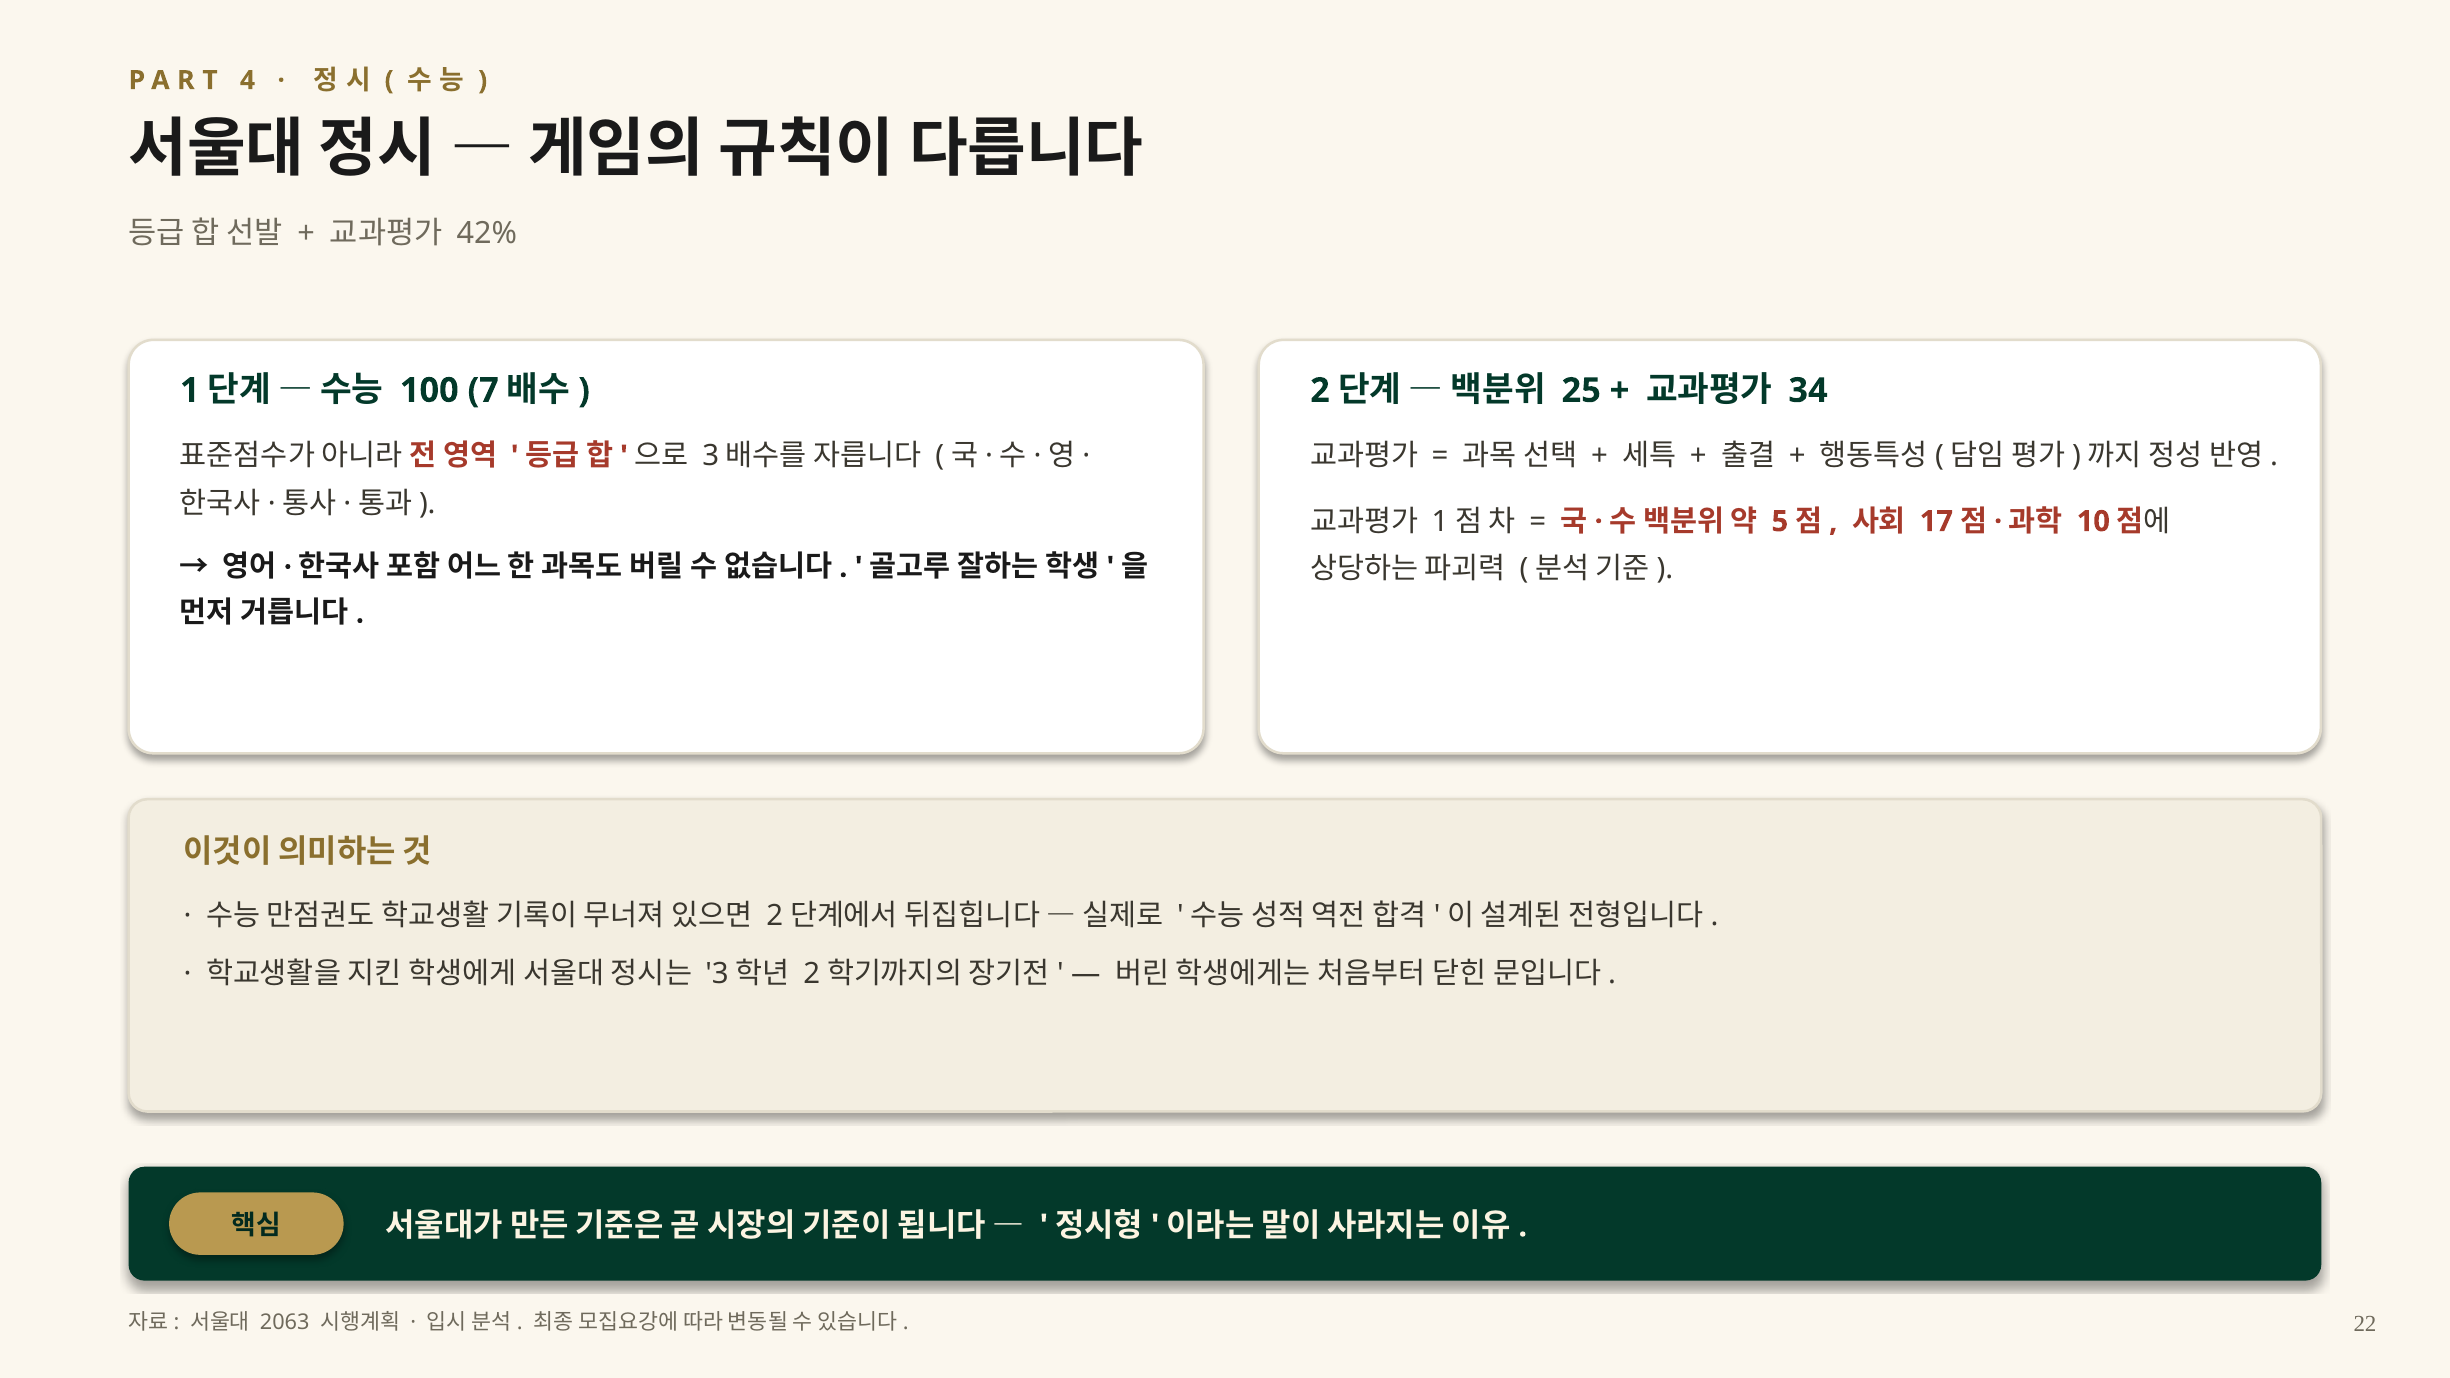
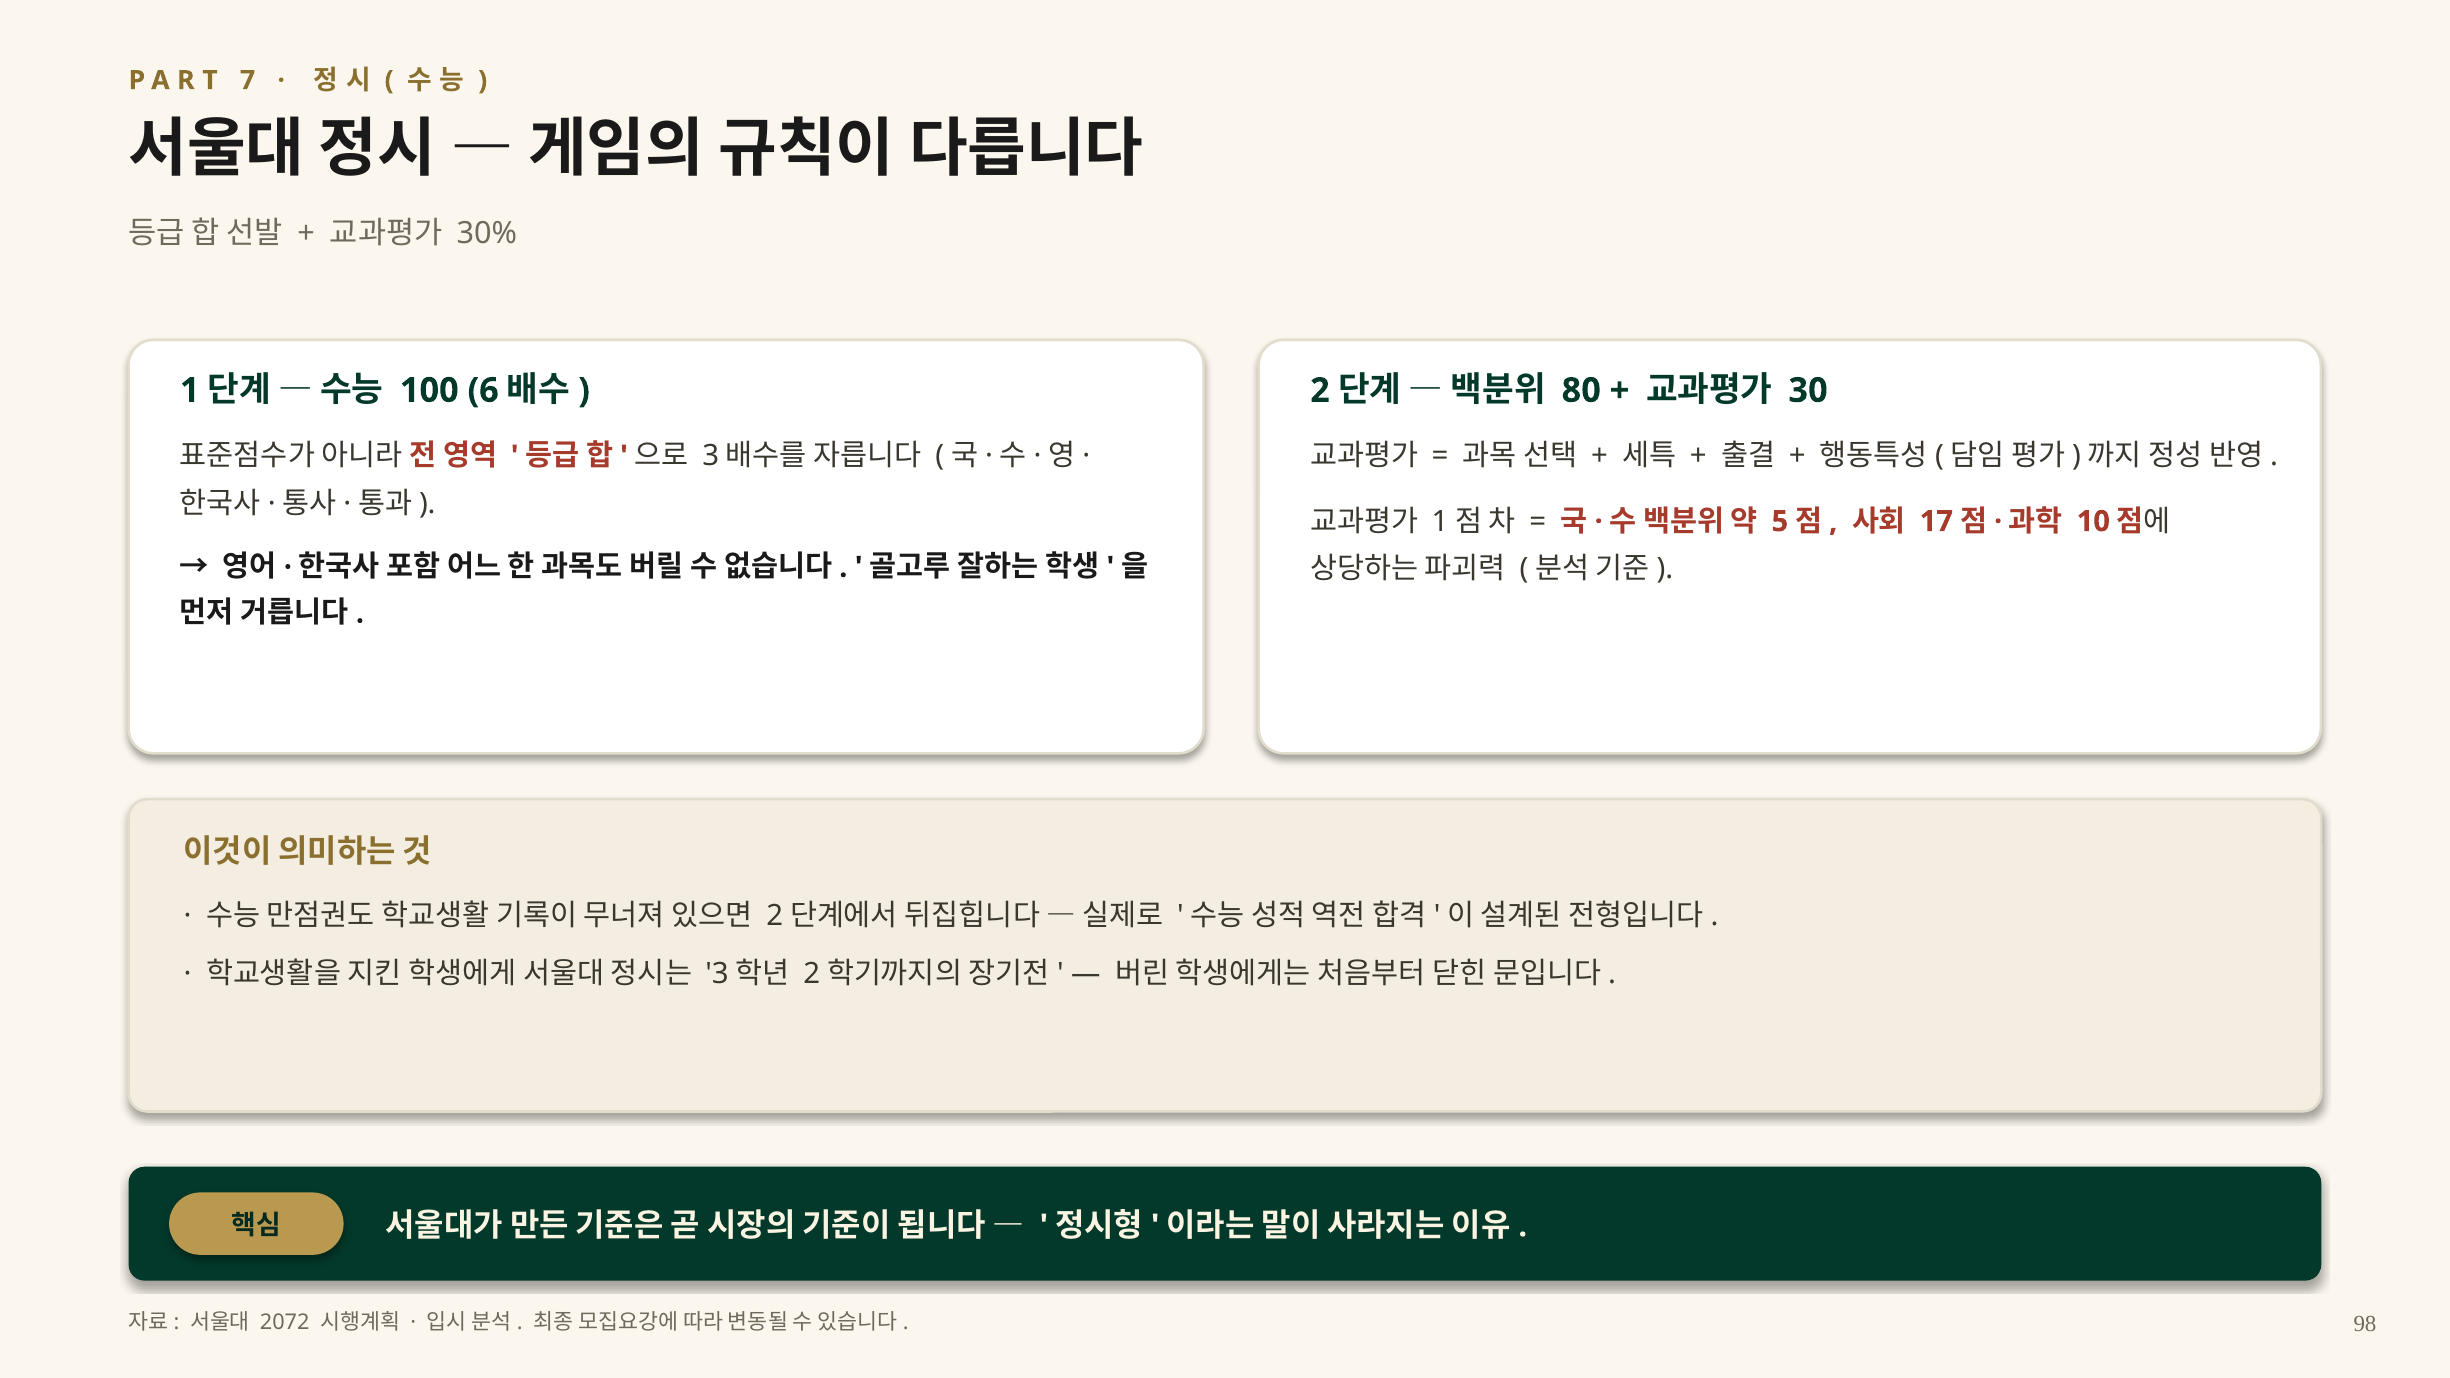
4: 4 -> 7
42%: 42% -> 30%
7: 7 -> 6
25: 25 -> 80
34: 34 -> 30
2063: 2063 -> 2072
22: 22 -> 98
